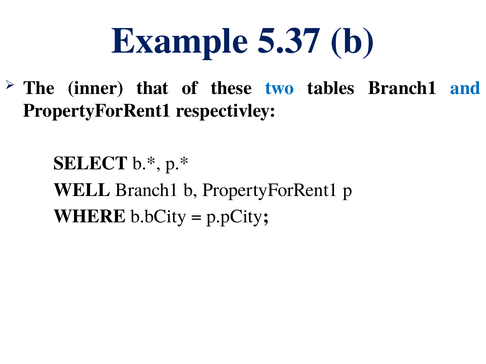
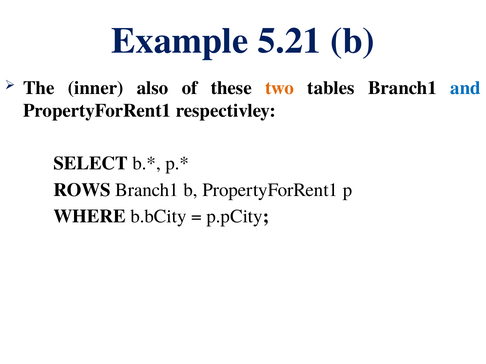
5.37: 5.37 -> 5.21
that: that -> also
two colour: blue -> orange
WELL: WELL -> ROWS
